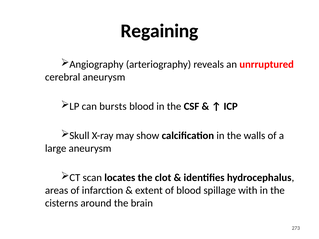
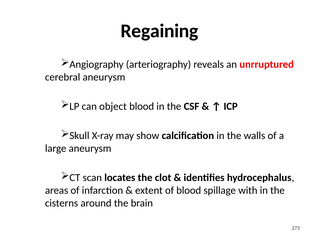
bursts: bursts -> object
